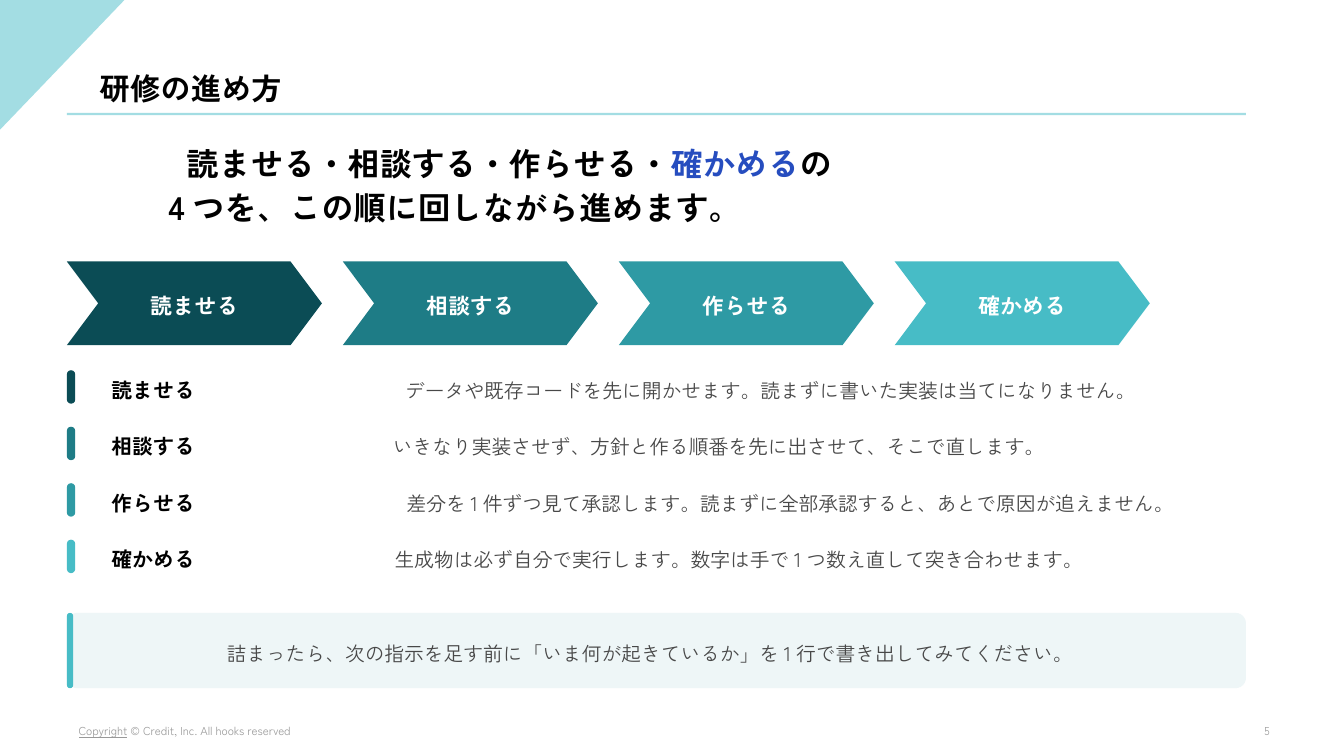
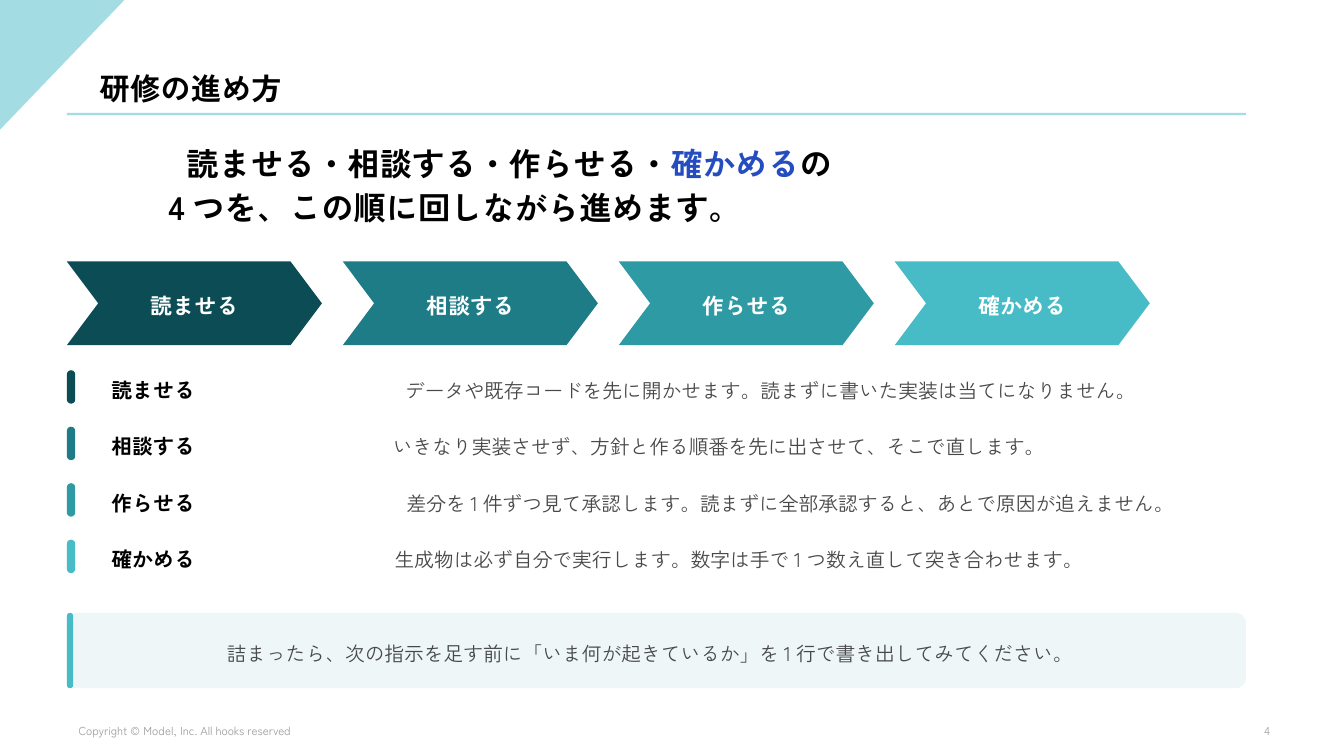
Copyright underline: present -> none
Credit: Credit -> Model
5: 5 -> 4
